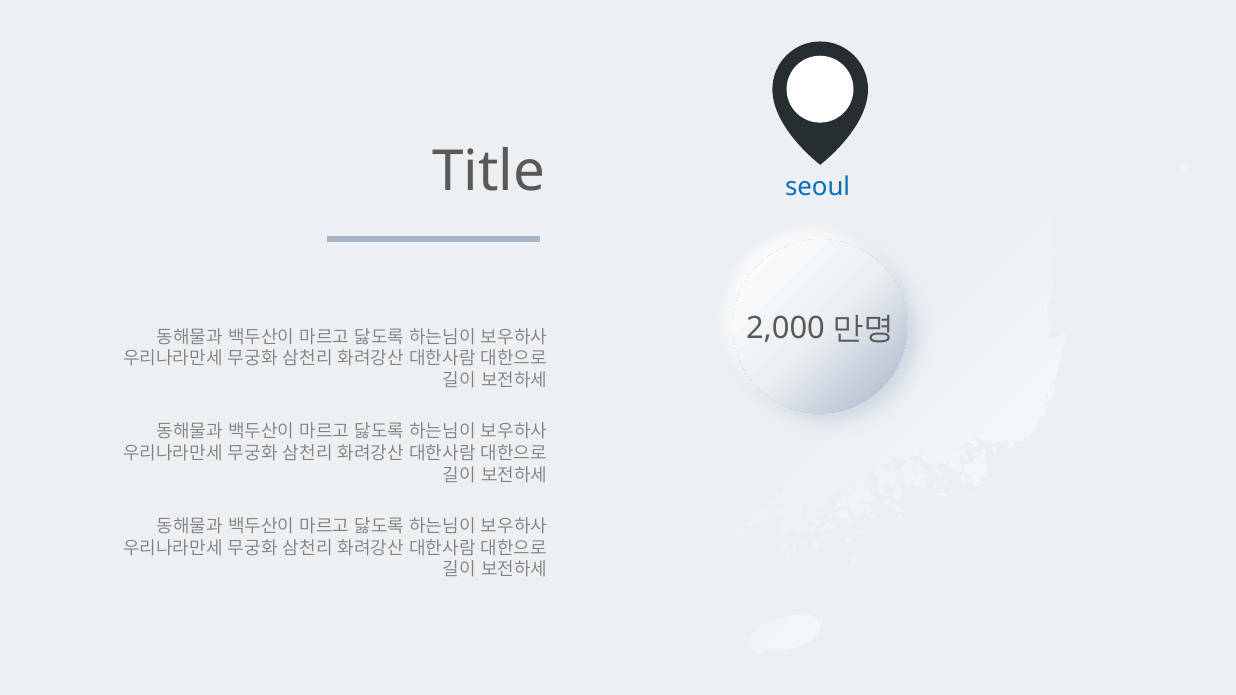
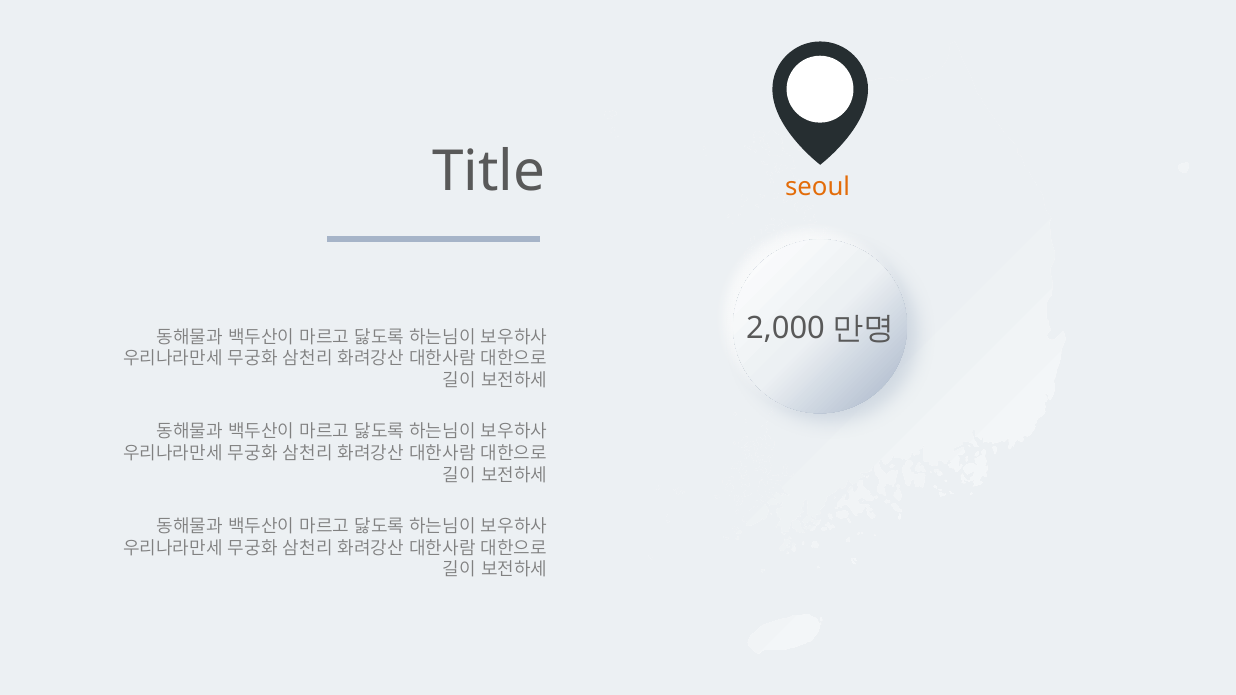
seoul colour: blue -> orange
